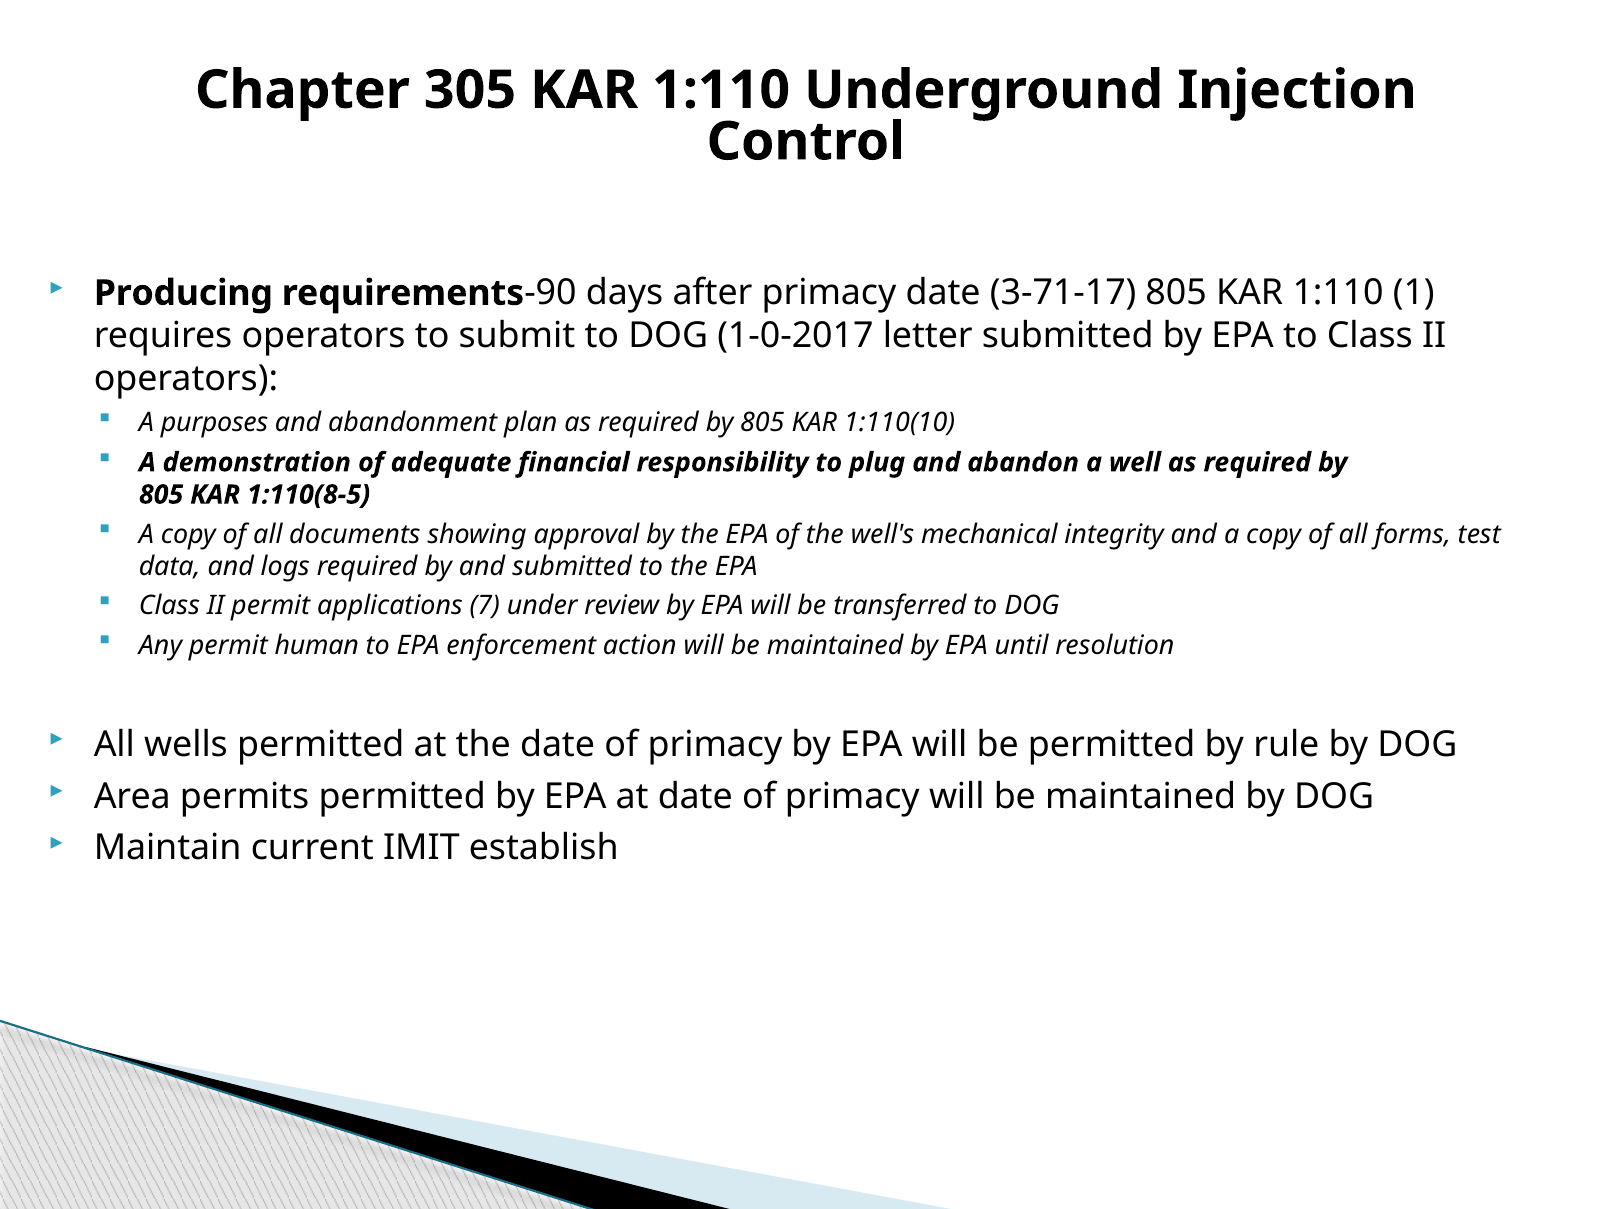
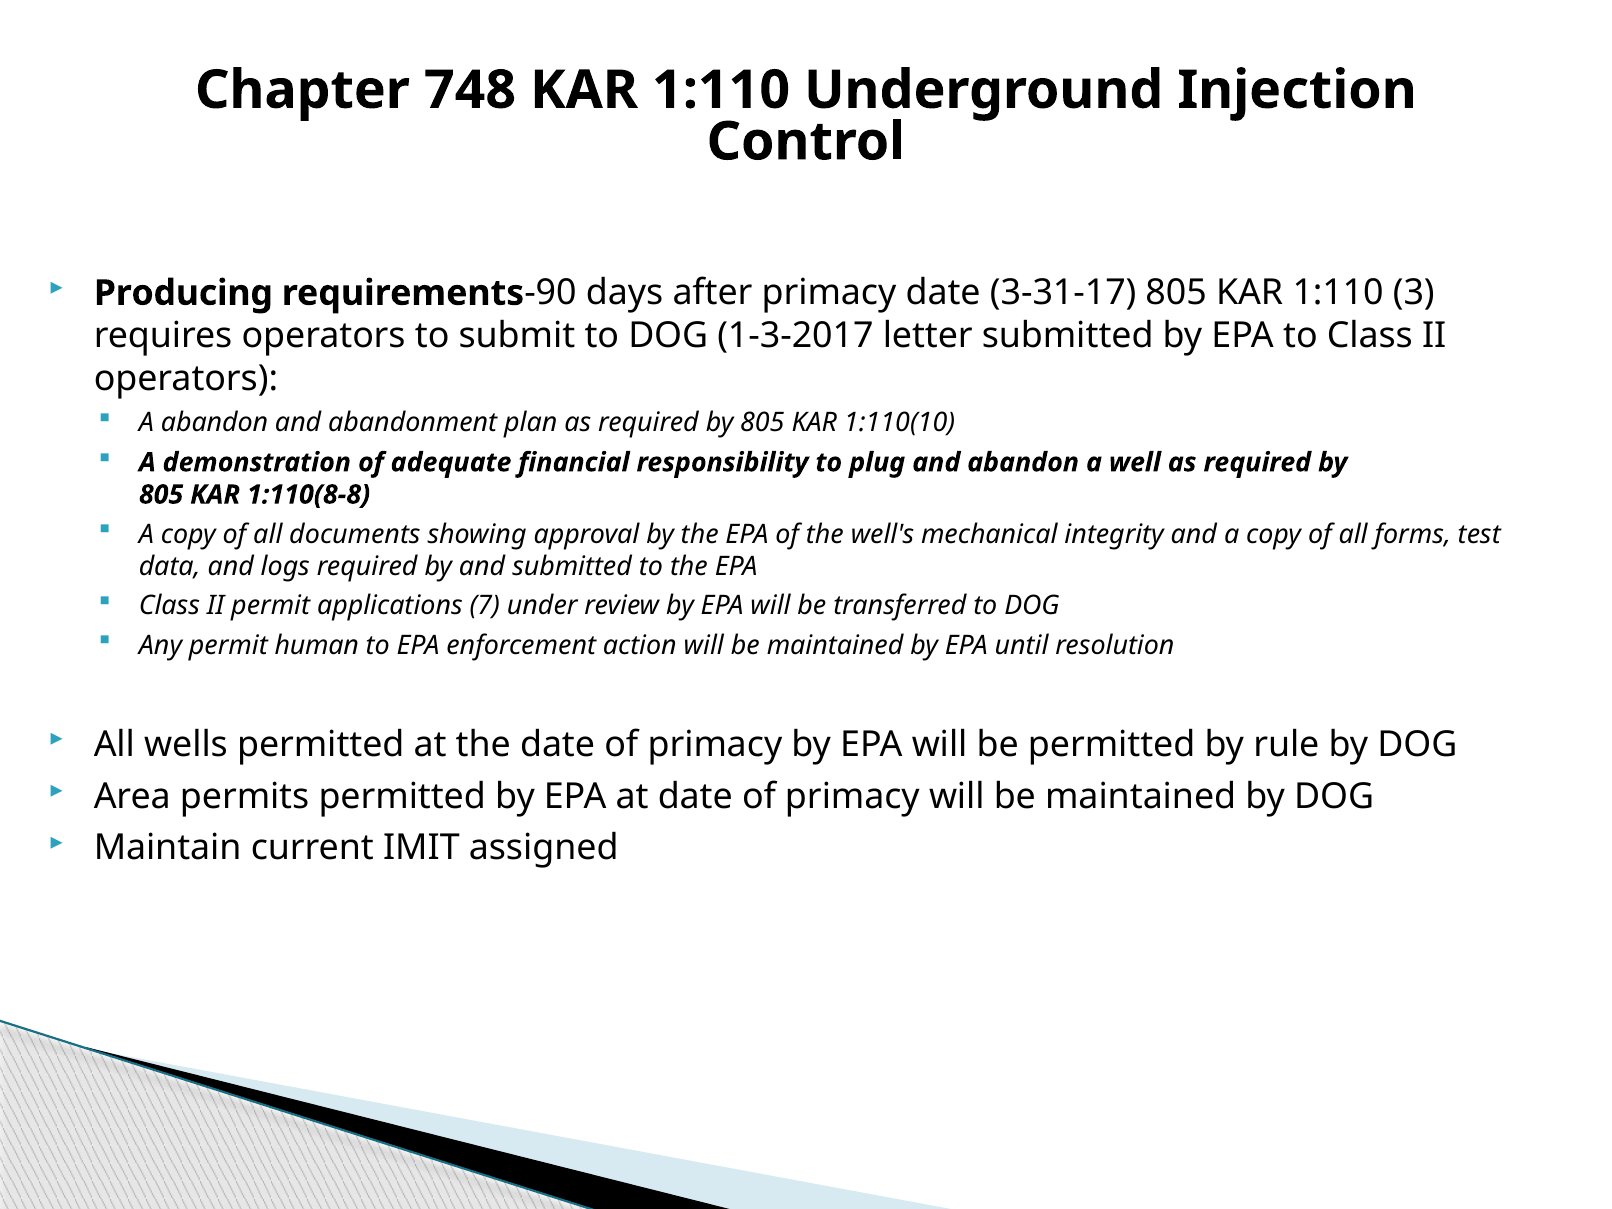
305: 305 -> 748
3-71-17: 3-71-17 -> 3-31-17
1: 1 -> 3
1-0-2017: 1-0-2017 -> 1-3-2017
A purposes: purposes -> abandon
1:110(8-5: 1:110(8-5 -> 1:110(8-8
establish: establish -> assigned
